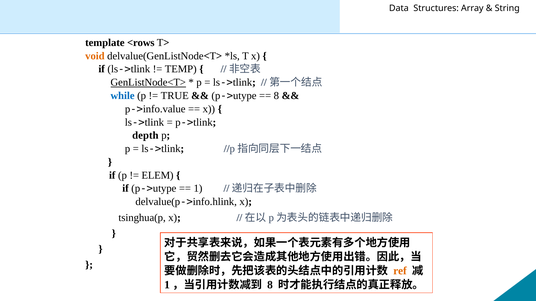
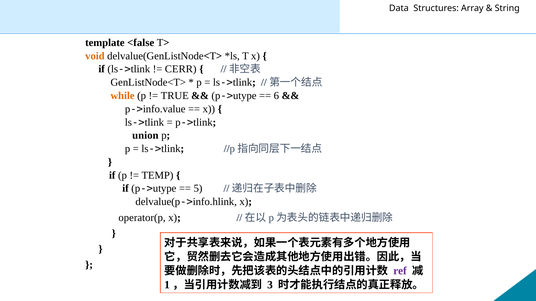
<rows: <rows -> <false
TEMP: TEMP -> CERR
GenListNode<T> underline: present -> none
while colour: blue -> orange
8 at (276, 96): 8 -> 6
depth: depth -> union
ELEM: ELEM -> TEMP
1: 1 -> 5
tsinghua(p: tsinghua(p -> operator(p
ref colour: orange -> purple
8 at (270, 285): 8 -> 3
